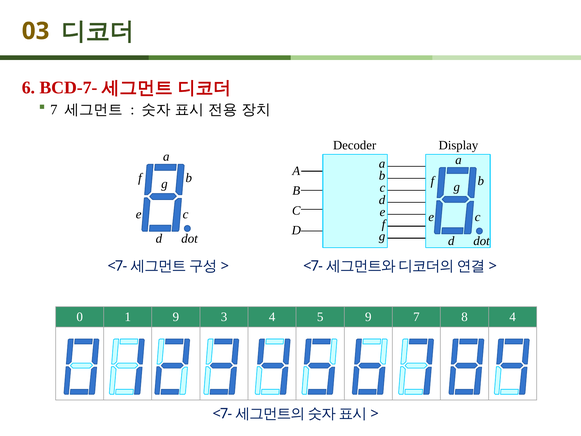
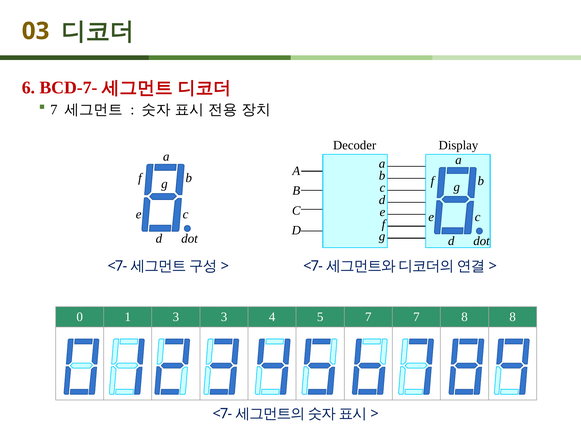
1 9: 9 -> 3
5 9: 9 -> 7
8 4: 4 -> 8
